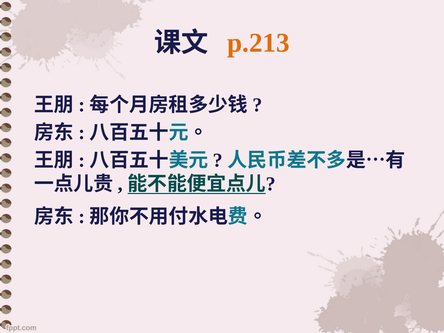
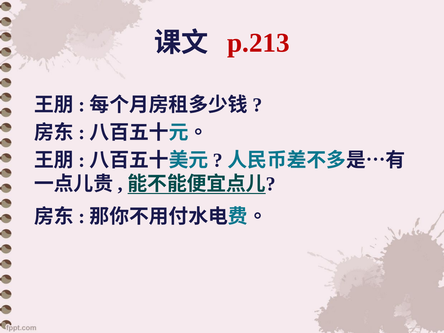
p.213 colour: orange -> red
